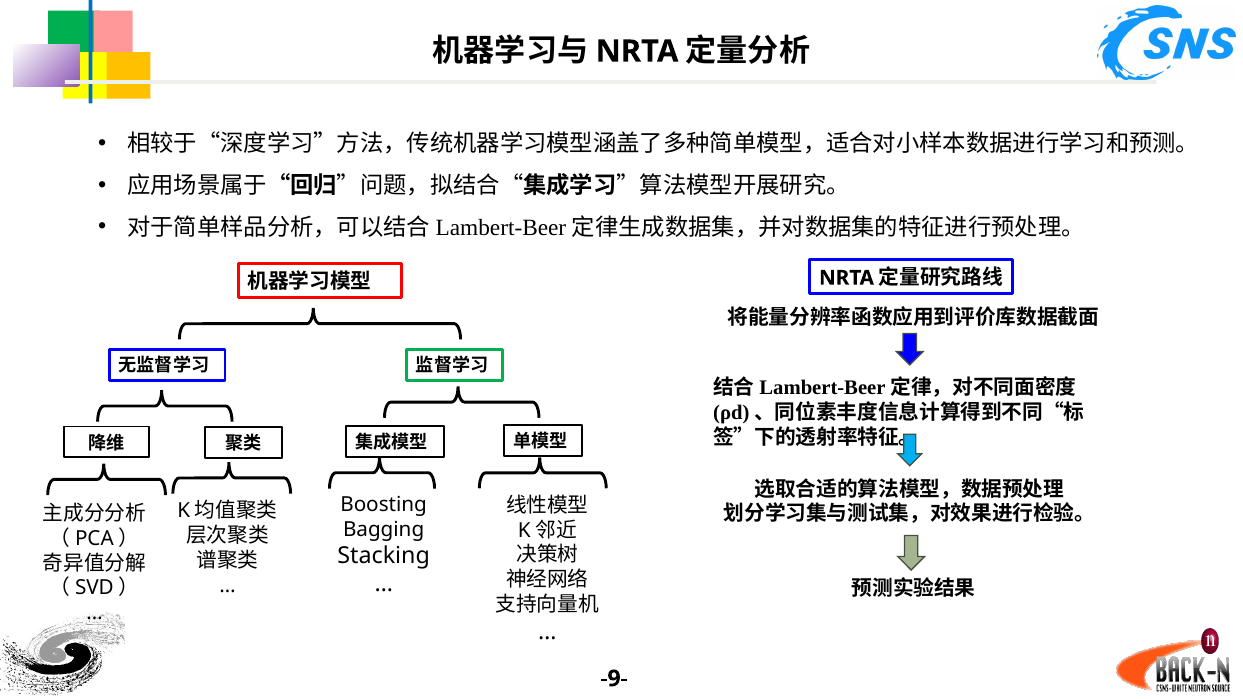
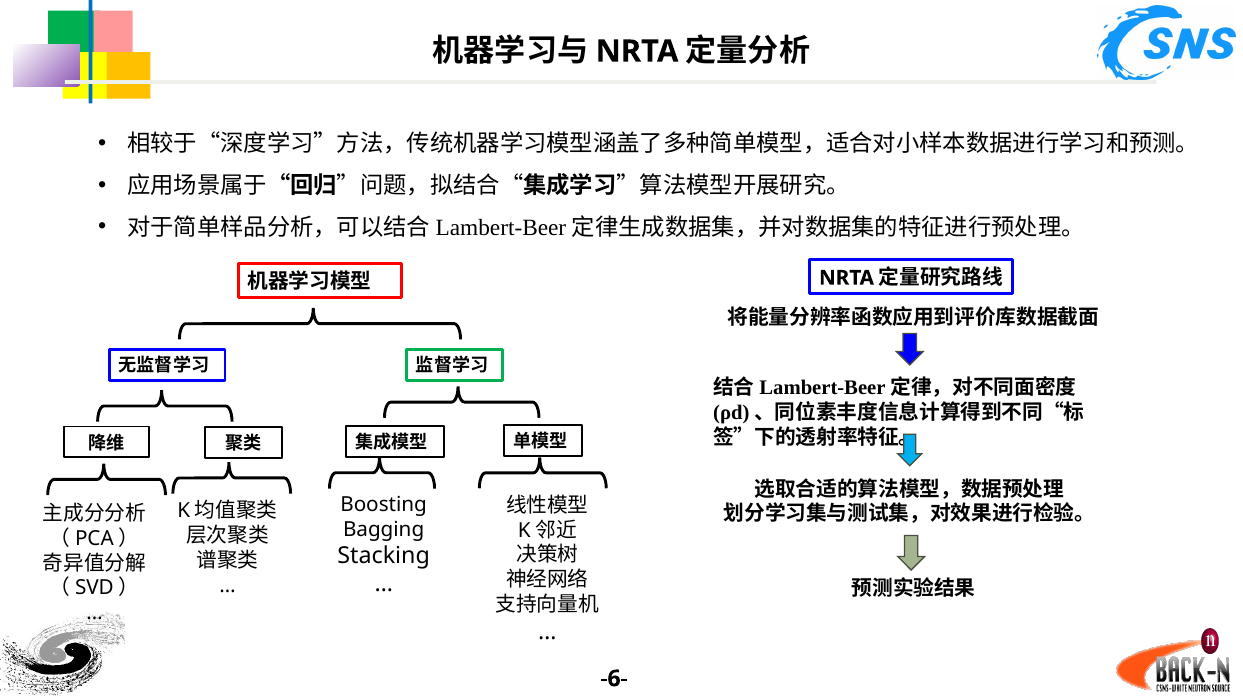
-9-: -9- -> -6-
